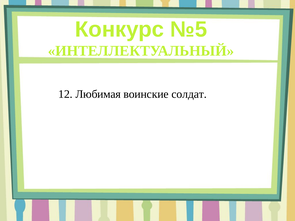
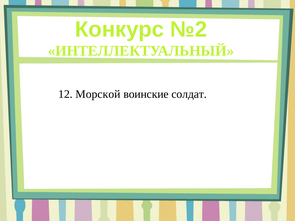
№5: №5 -> №2
Любимая: Любимая -> Морской
